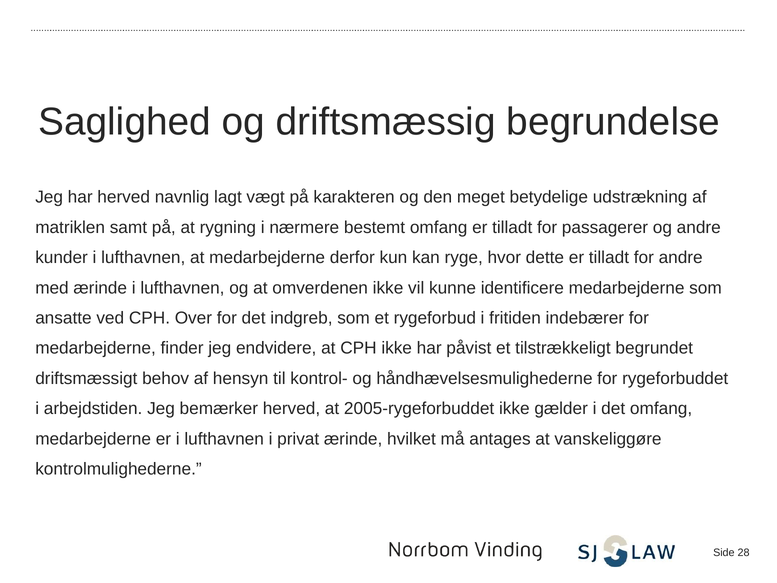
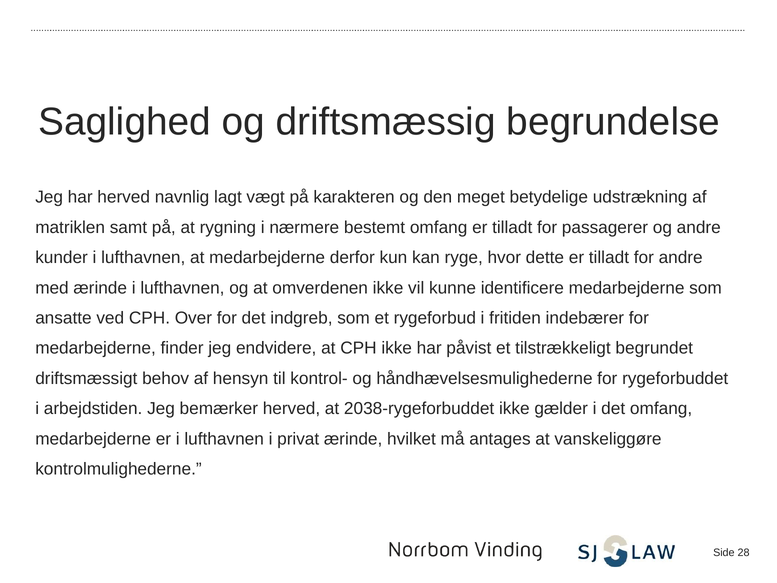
2005-rygeforbuddet: 2005-rygeforbuddet -> 2038-rygeforbuddet
